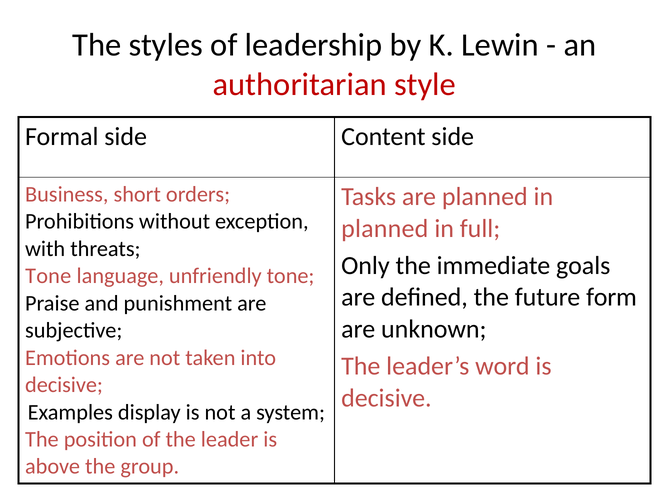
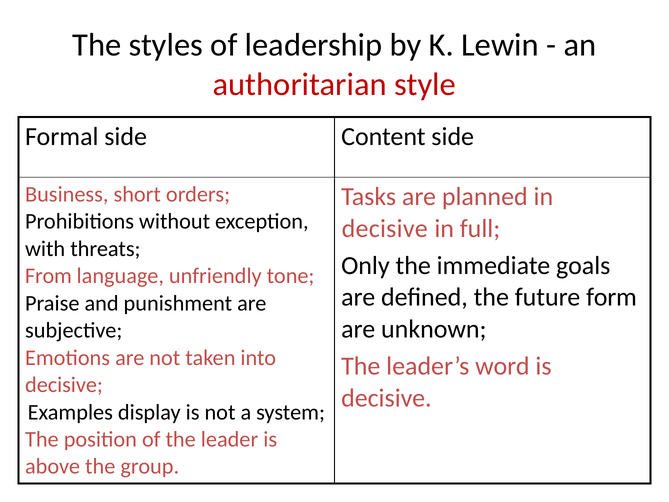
planned at (385, 228): planned -> decisive
Tone at (48, 276): Tone -> From
